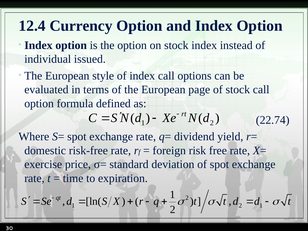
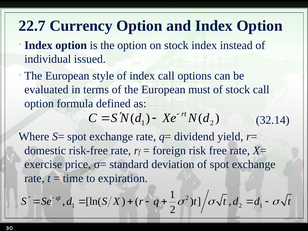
12.4: 12.4 -> 22.7
page: page -> must
22.74: 22.74 -> 32.14
